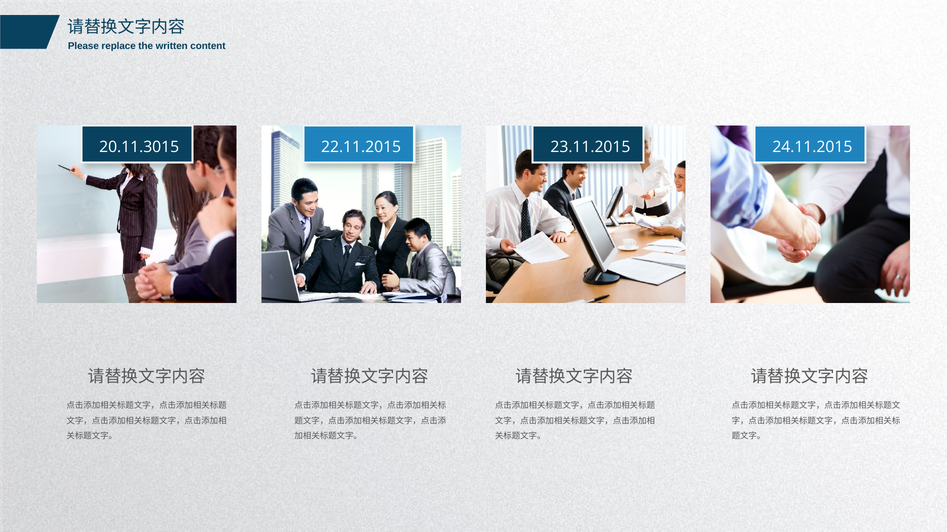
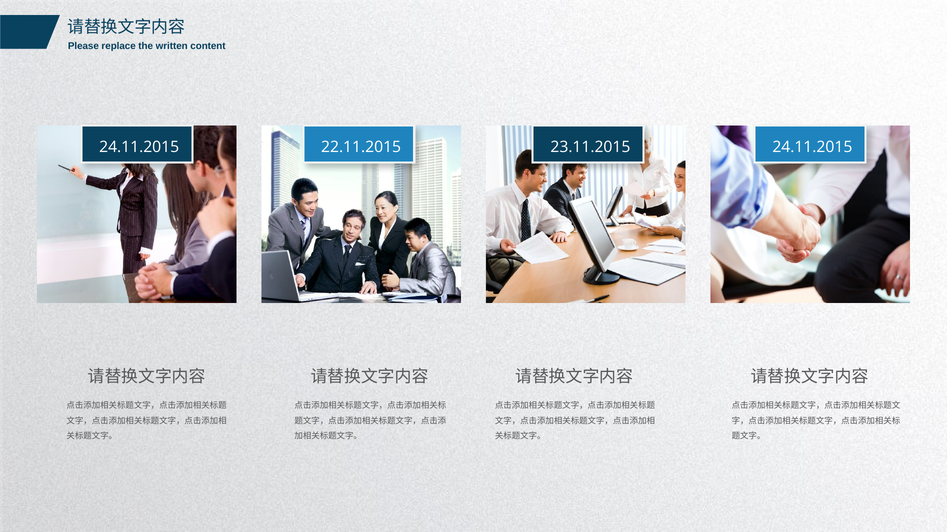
20.11.3015 at (139, 147): 20.11.3015 -> 24.11.2015
